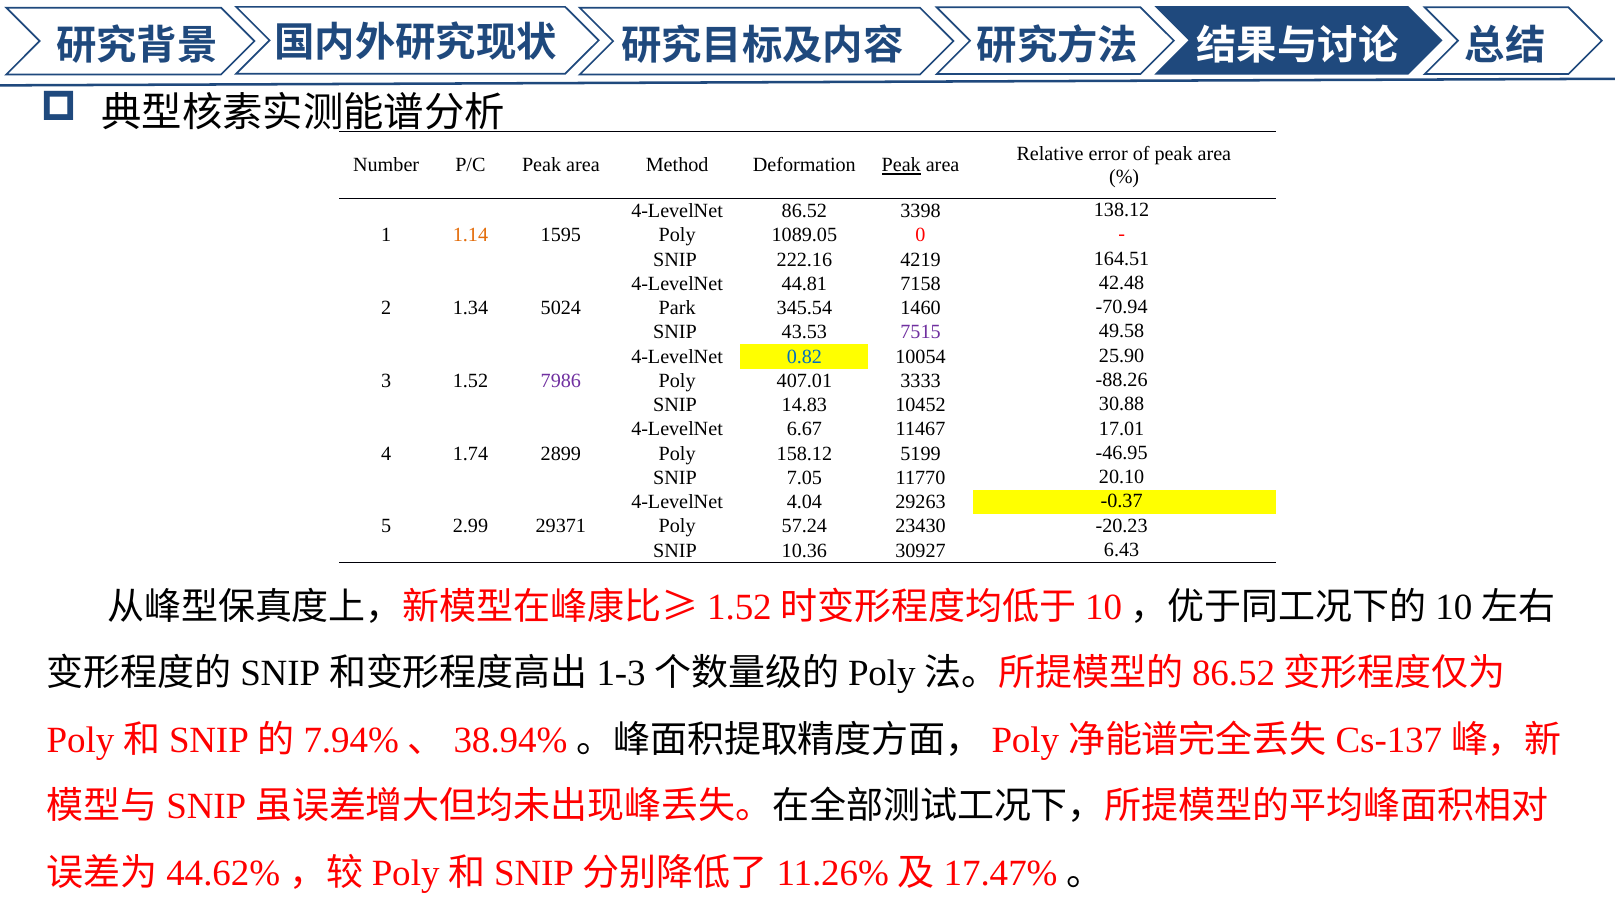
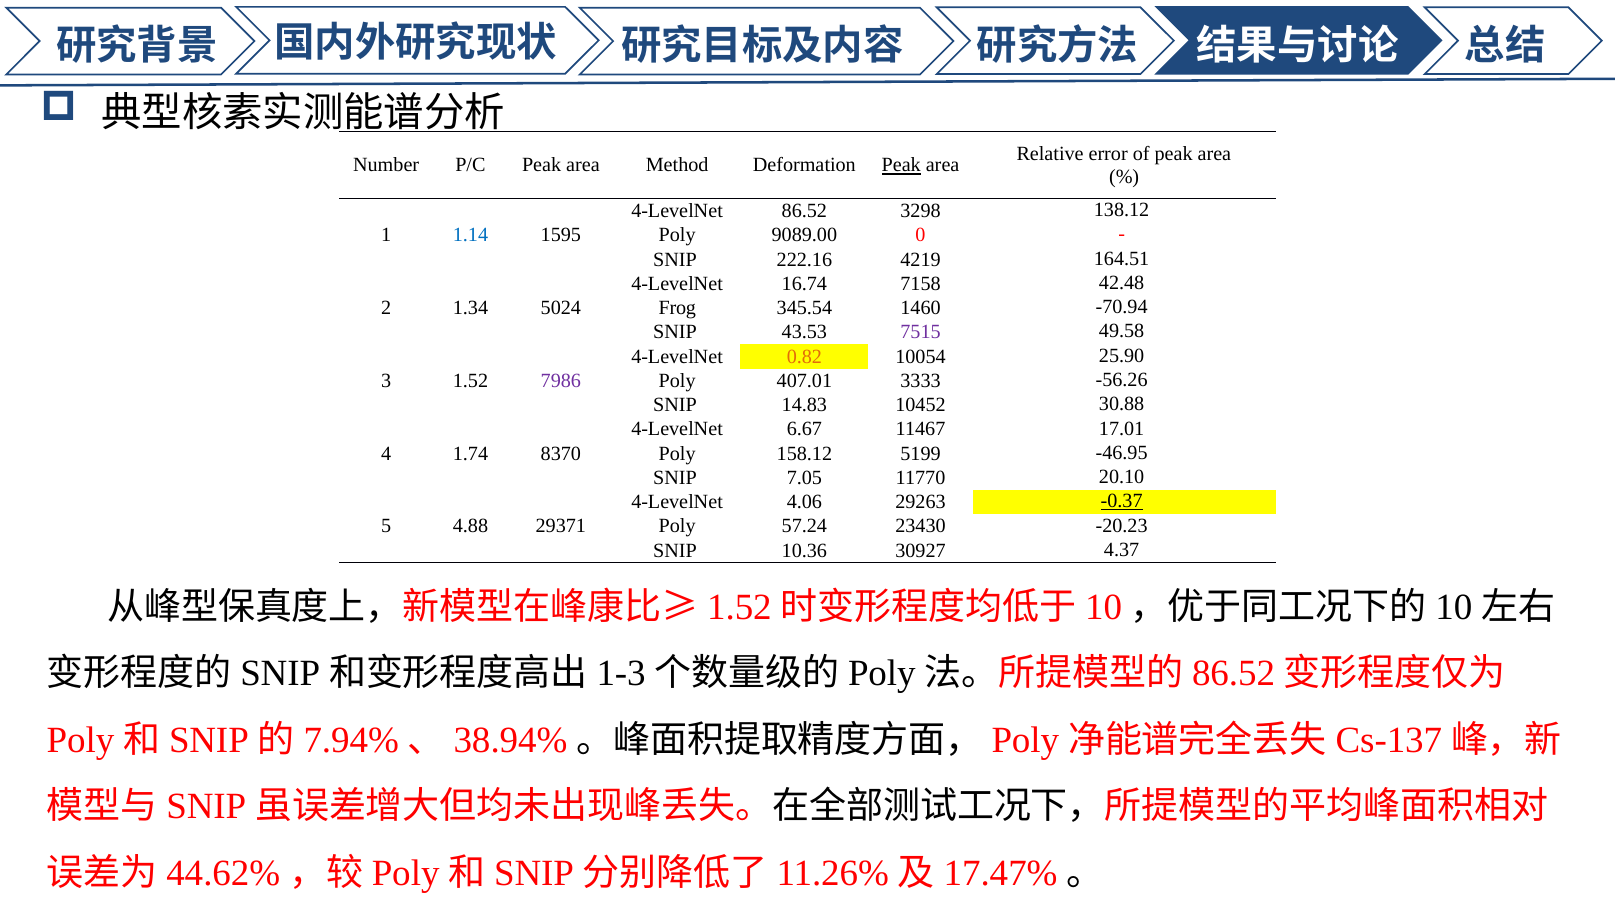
3398: 3398 -> 3298
1.14 colour: orange -> blue
1089.05: 1089.05 -> 9089.00
44.81: 44.81 -> 16.74
Park: Park -> Frog
0.82 colour: blue -> orange
-88.26: -88.26 -> -56.26
2899: 2899 -> 8370
4.04: 4.04 -> 4.06
-0.37 underline: none -> present
2.99: 2.99 -> 4.88
6.43: 6.43 -> 4.37
